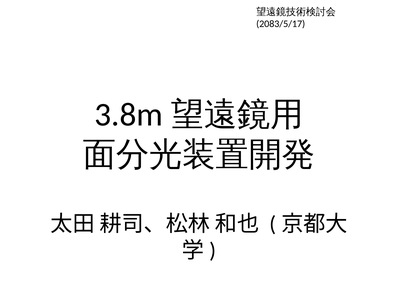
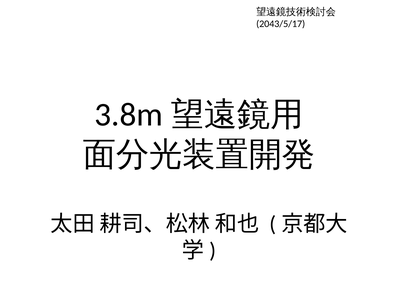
2083/5/17: 2083/5/17 -> 2043/5/17
